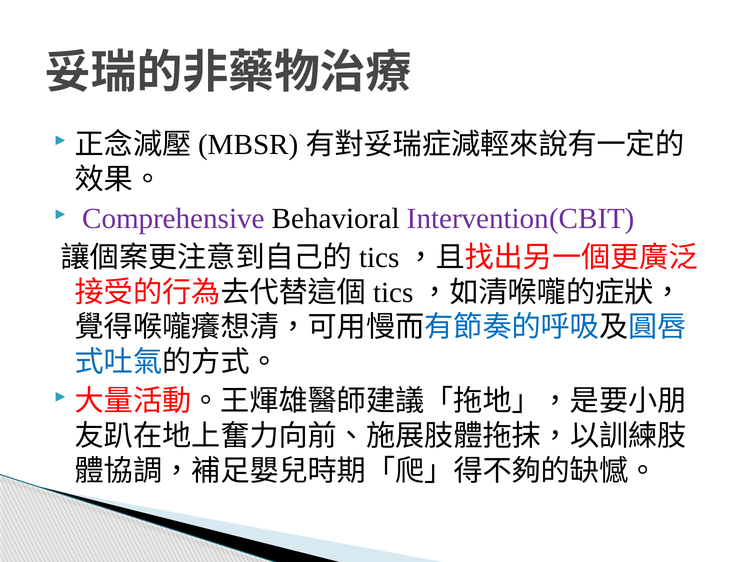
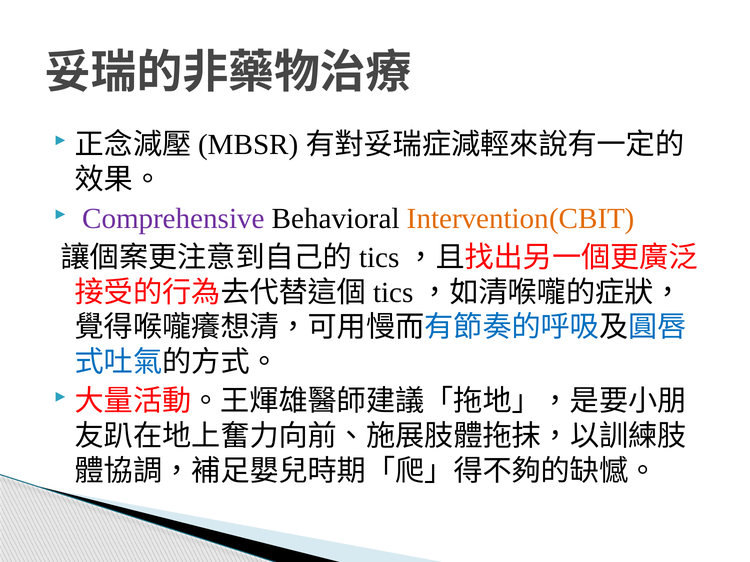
Intervention(CBIT colour: purple -> orange
